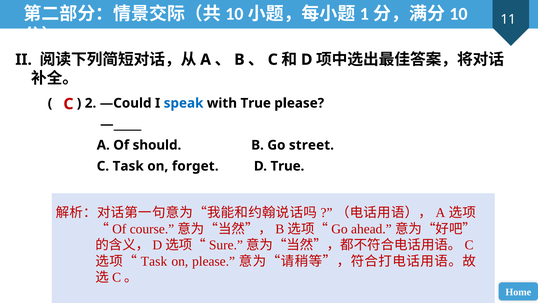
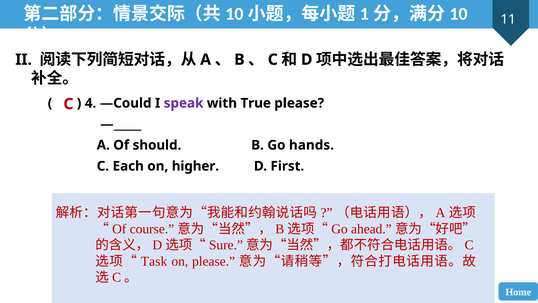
2: 2 -> 4
speak colour: blue -> purple
street: street -> hands
C Task: Task -> Each
forget: forget -> higher
D True: True -> First
